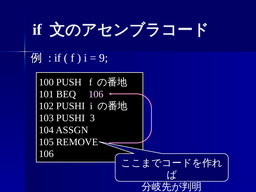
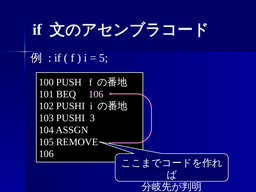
9: 9 -> 5
